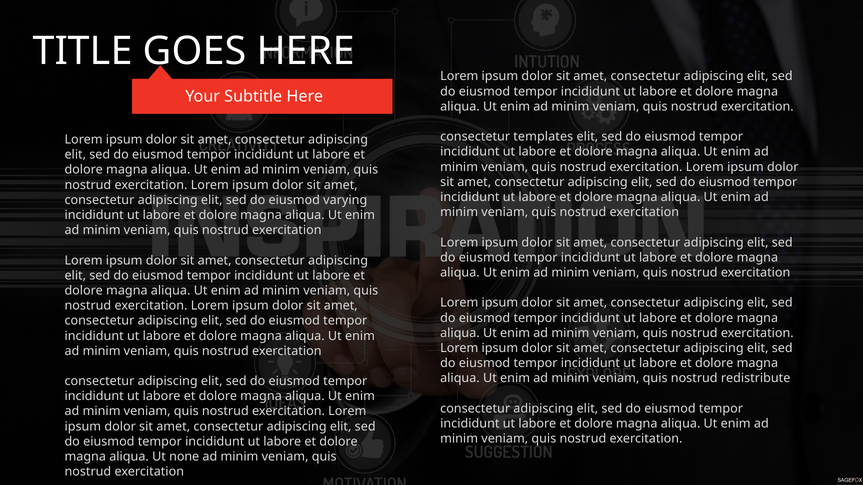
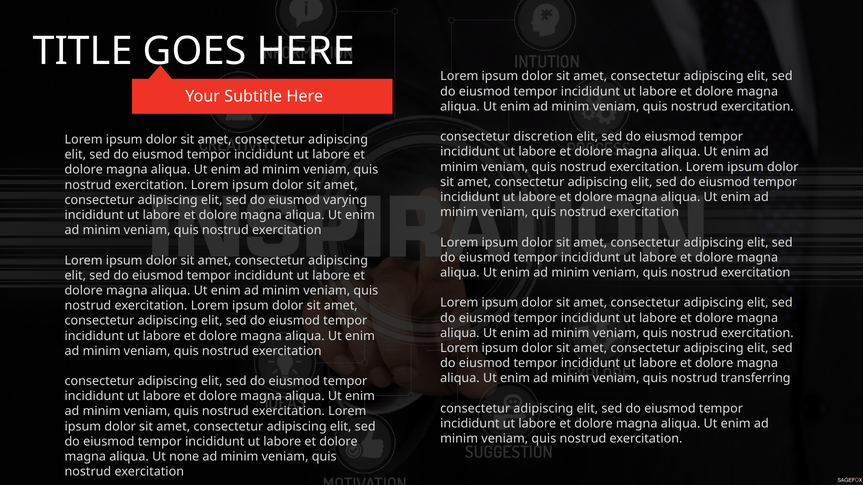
templates: templates -> discretion
redistribute: redistribute -> transferring
